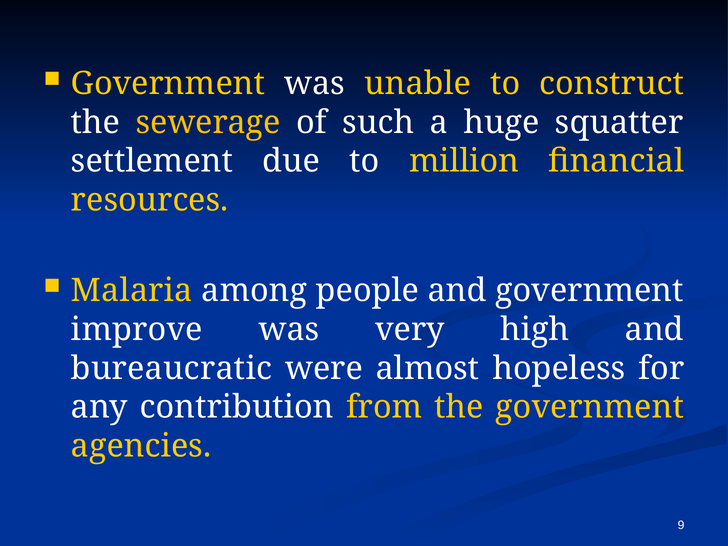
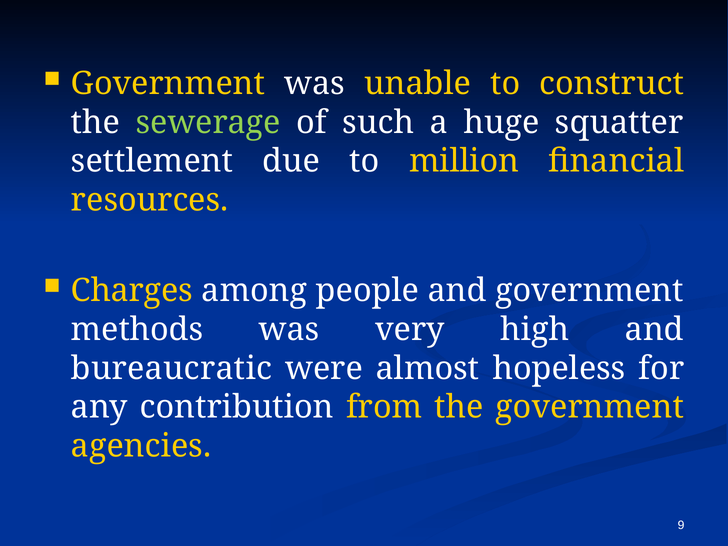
sewerage colour: yellow -> light green
Malaria: Malaria -> Charges
improve: improve -> methods
